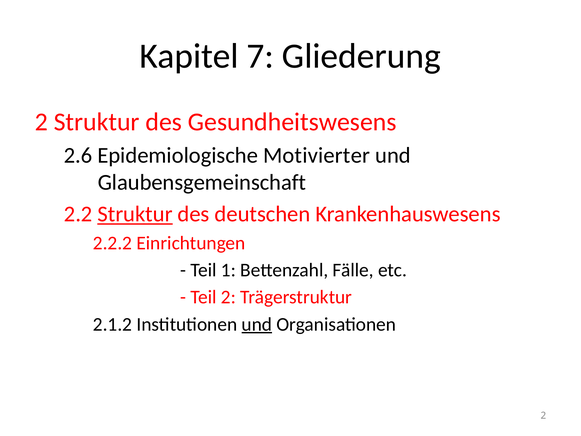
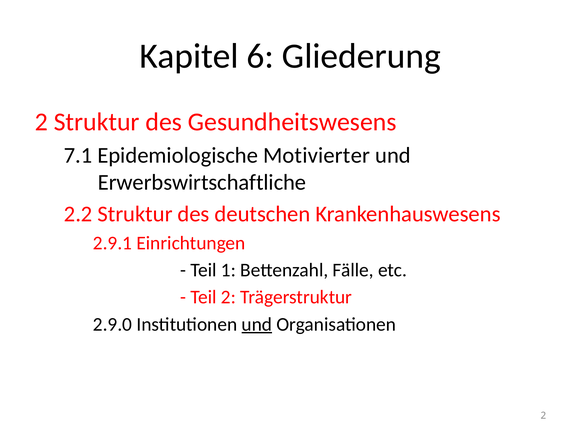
7: 7 -> 6
2.6: 2.6 -> 7.1
Glaubensgemeinschaft: Glaubensgemeinschaft -> Erwerbswirtschaftliche
Struktur at (135, 214) underline: present -> none
2.2.2: 2.2.2 -> 2.9.1
2.1.2: 2.1.2 -> 2.9.0
